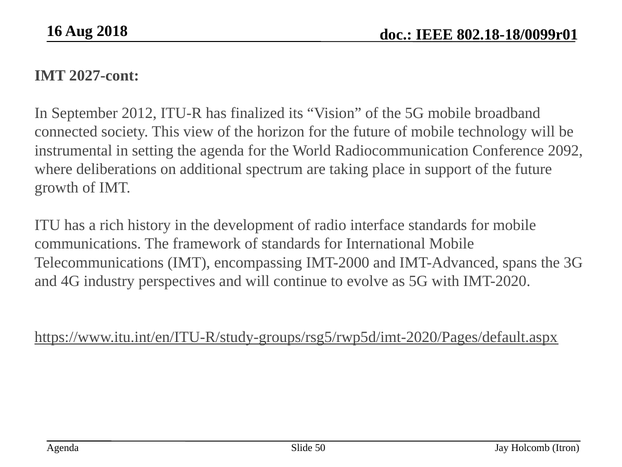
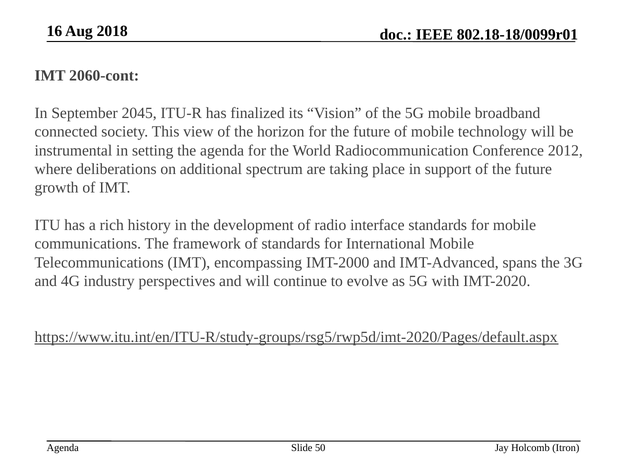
2027-cont: 2027-cont -> 2060-cont
2012: 2012 -> 2045
2092: 2092 -> 2012
